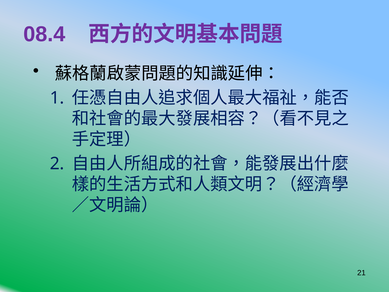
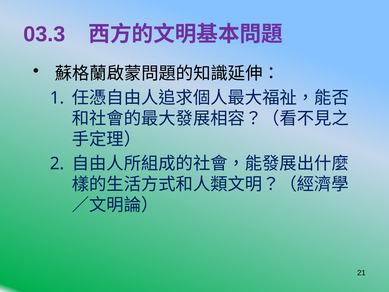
08.4: 08.4 -> 03.3
